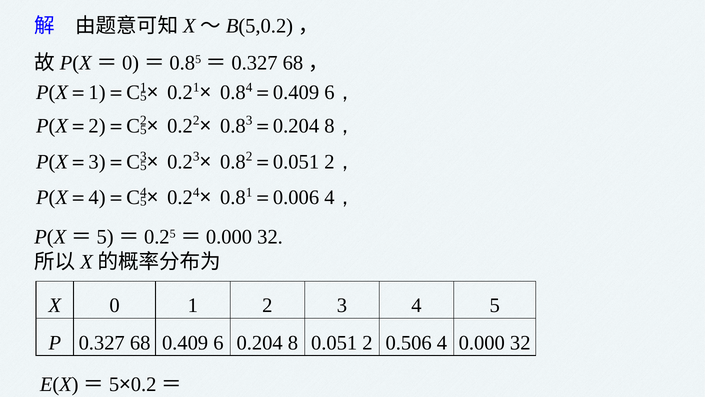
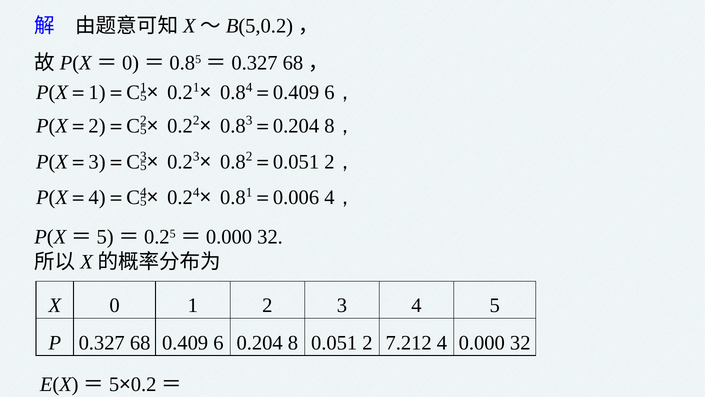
0.506: 0.506 -> 7.212
